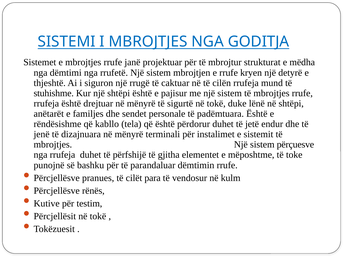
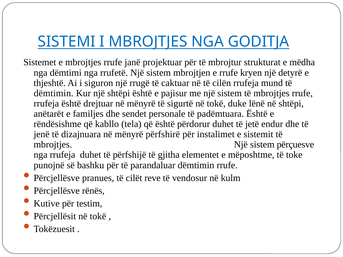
stuhishme at (54, 93): stuhishme -> dëmtimin
terminali: terminali -> përfshirë
para: para -> reve
